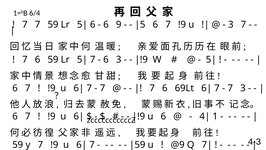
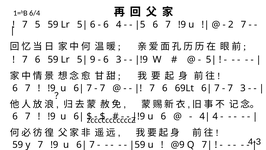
7 7: 7 -> 5
6 9: 9 -> 4
3 at (231, 25): 3 -> 2
7 at (93, 59): 7 -> 9
1 at (215, 116): 1 -> 4
